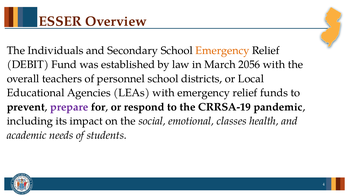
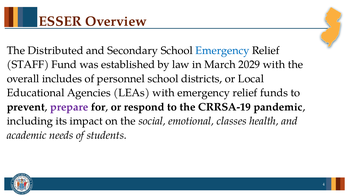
Individuals: Individuals -> Distributed
Emergency at (222, 51) colour: orange -> blue
DEBIT: DEBIT -> STAFF
2056: 2056 -> 2029
teachers: teachers -> includes
